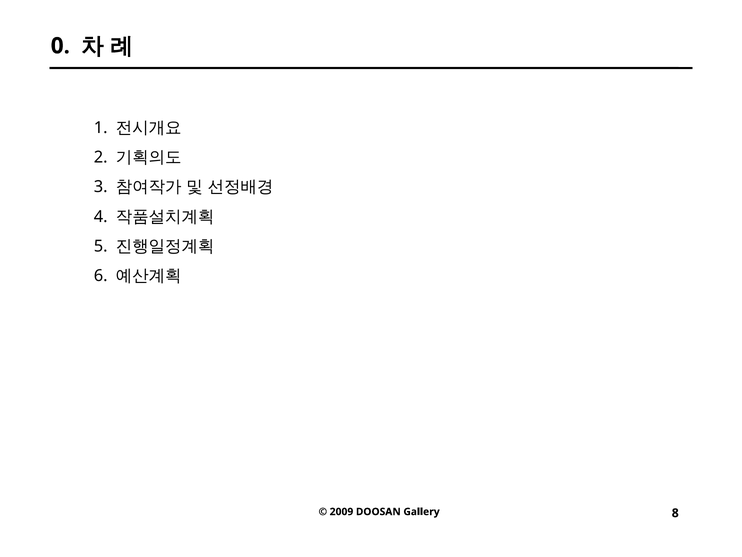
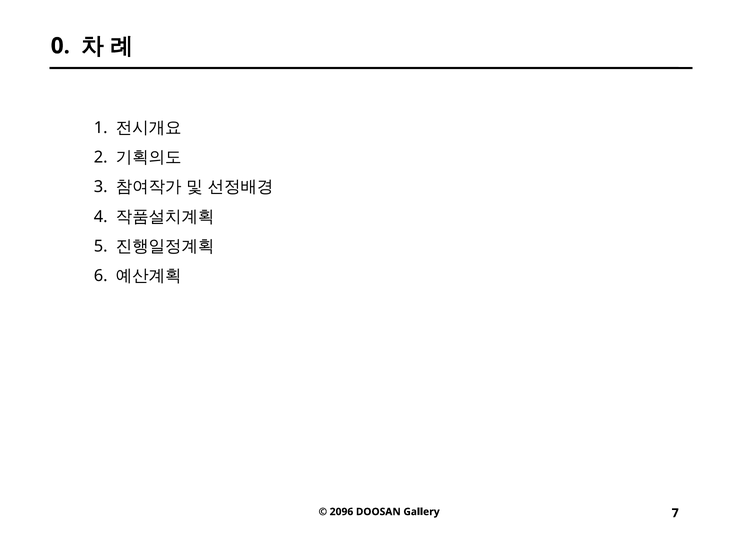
2009: 2009 -> 2096
8: 8 -> 7
